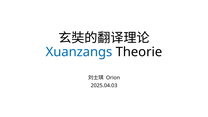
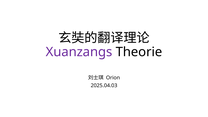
Xuanzangs colour: blue -> purple
